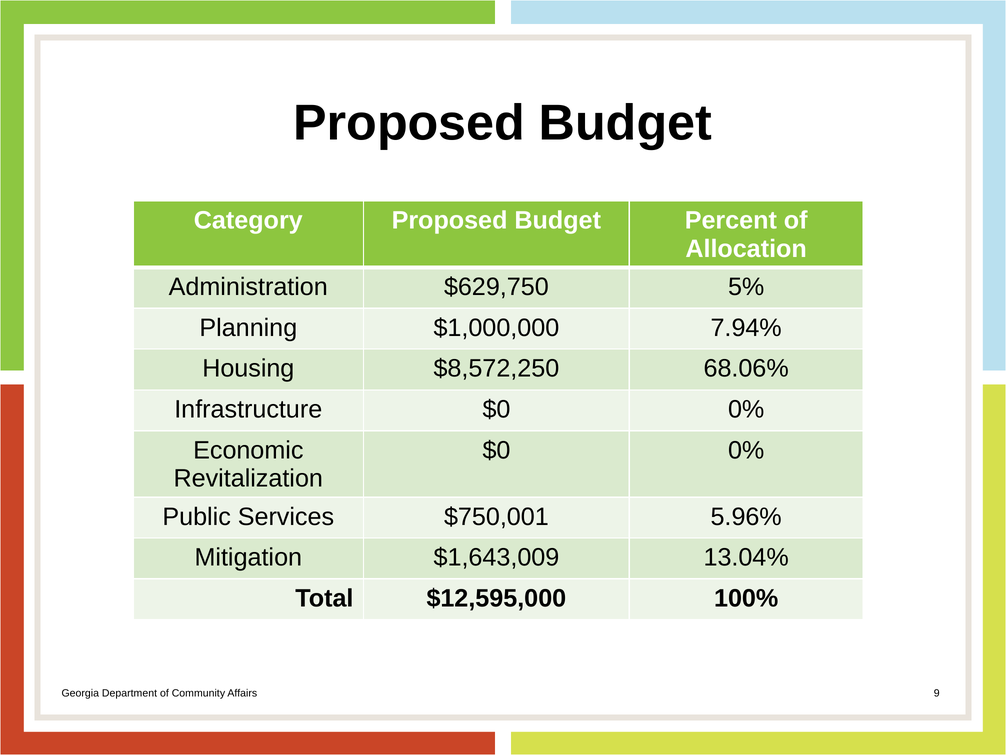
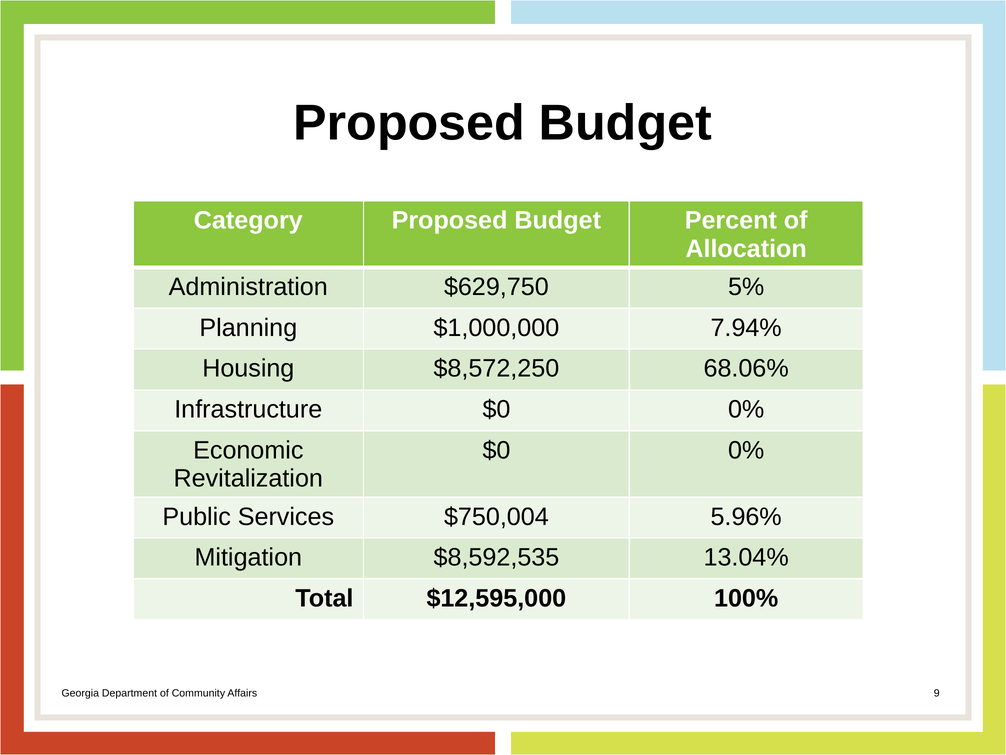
$750,001: $750,001 -> $750,004
$1,643,009: $1,643,009 -> $8,592,535
